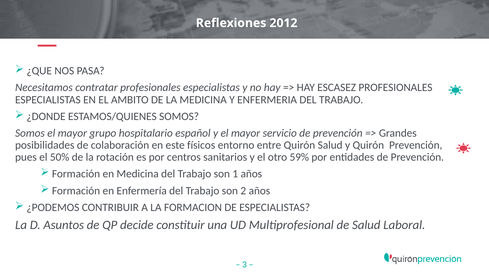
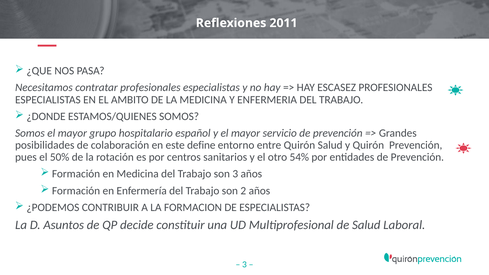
2012: 2012 -> 2011
físicos: físicos -> define
59%: 59% -> 54%
son 1: 1 -> 3
